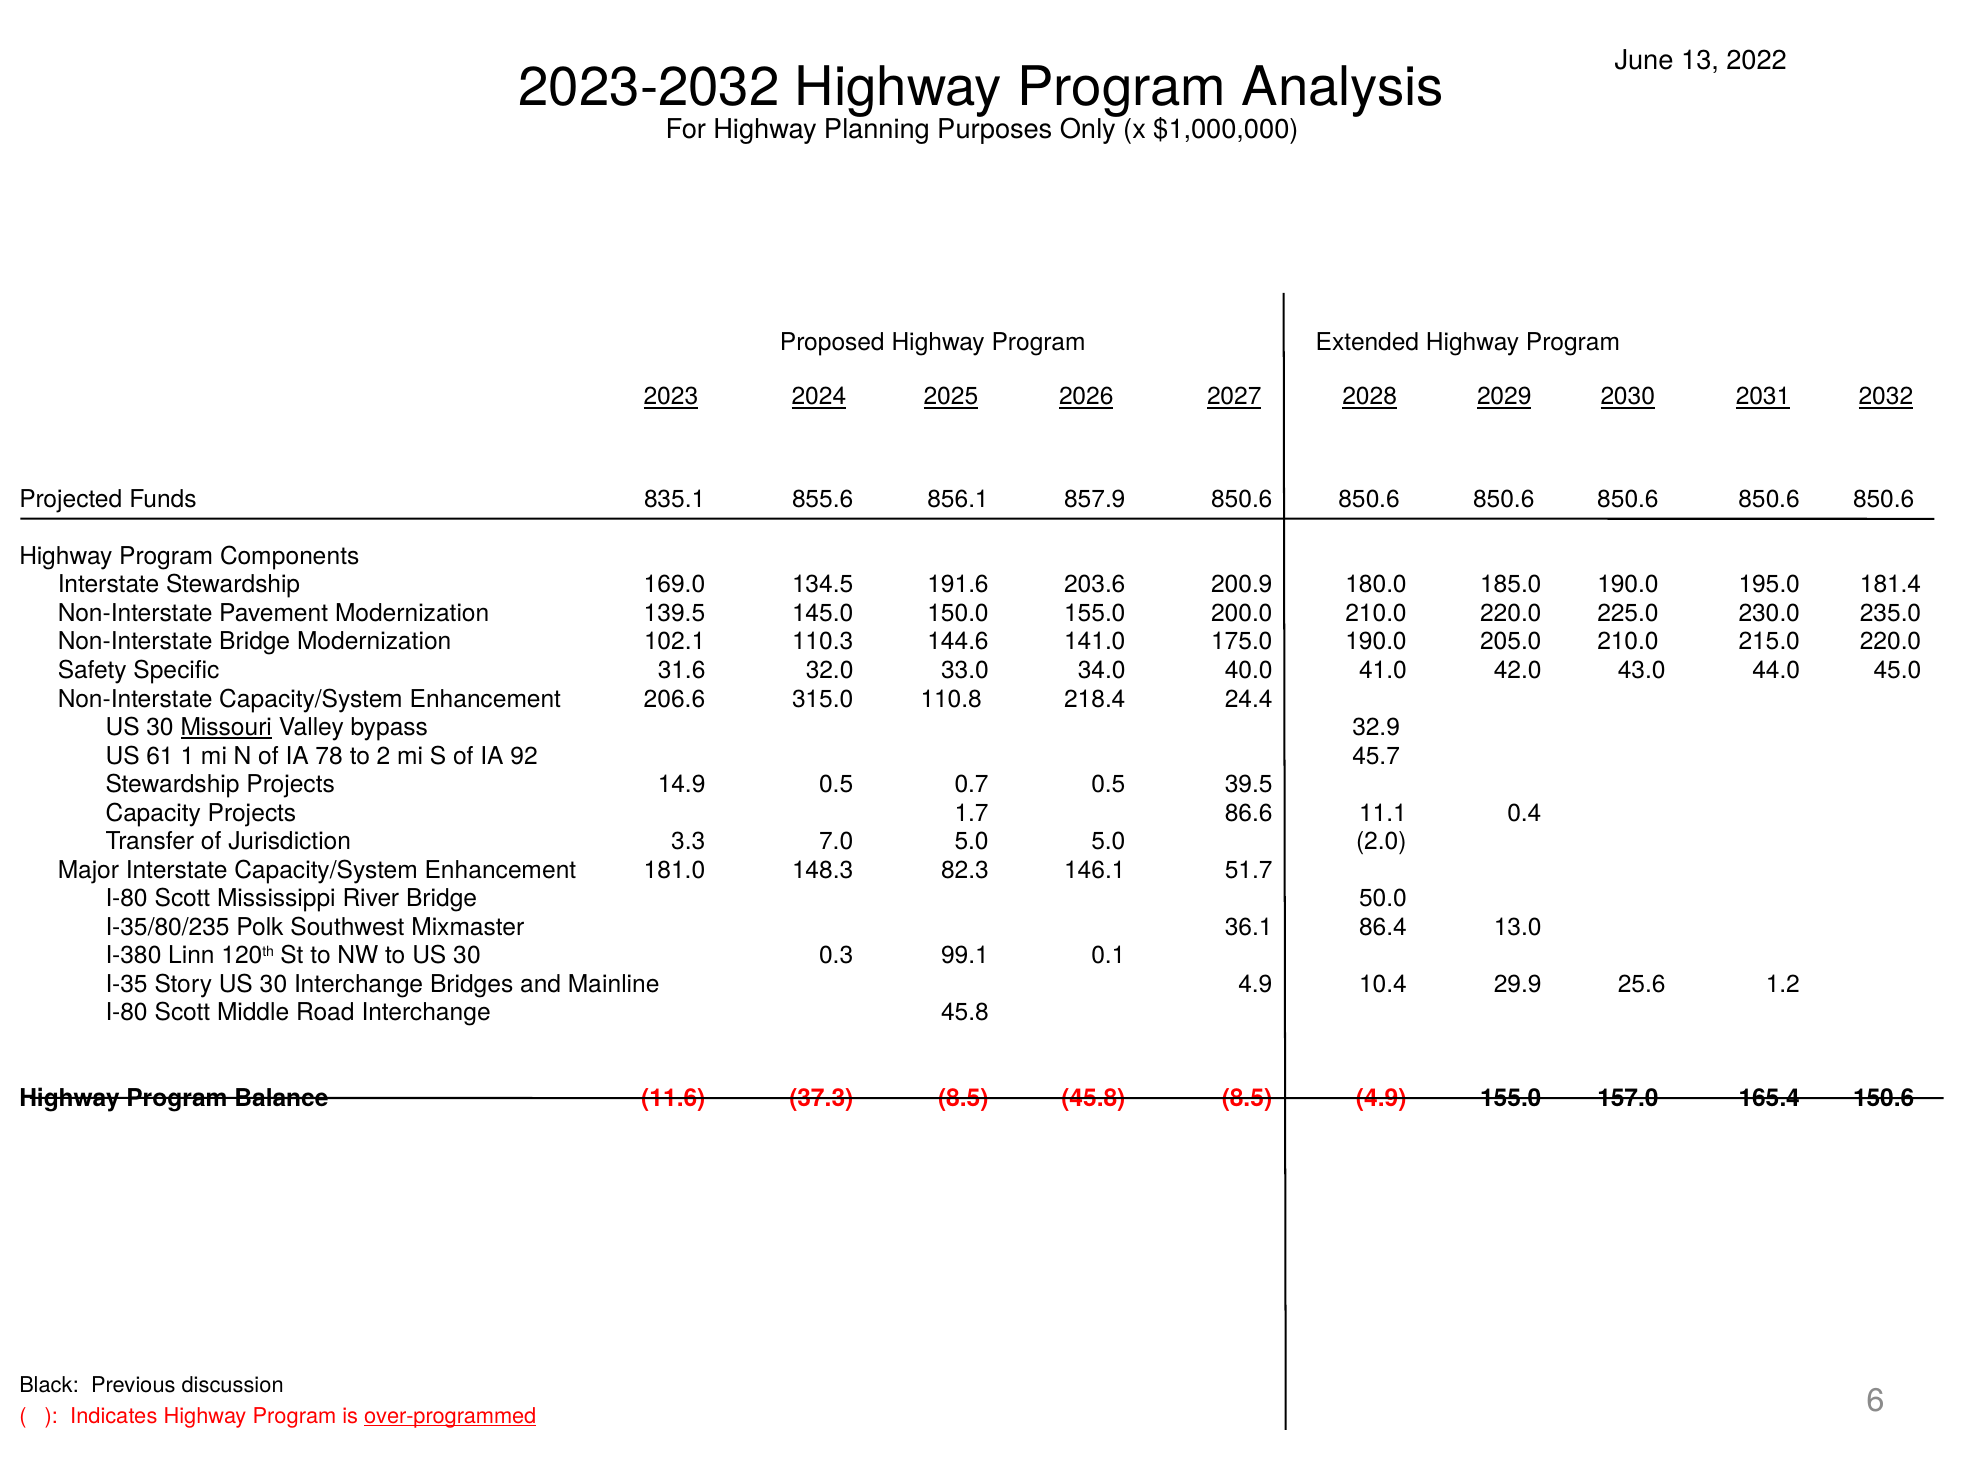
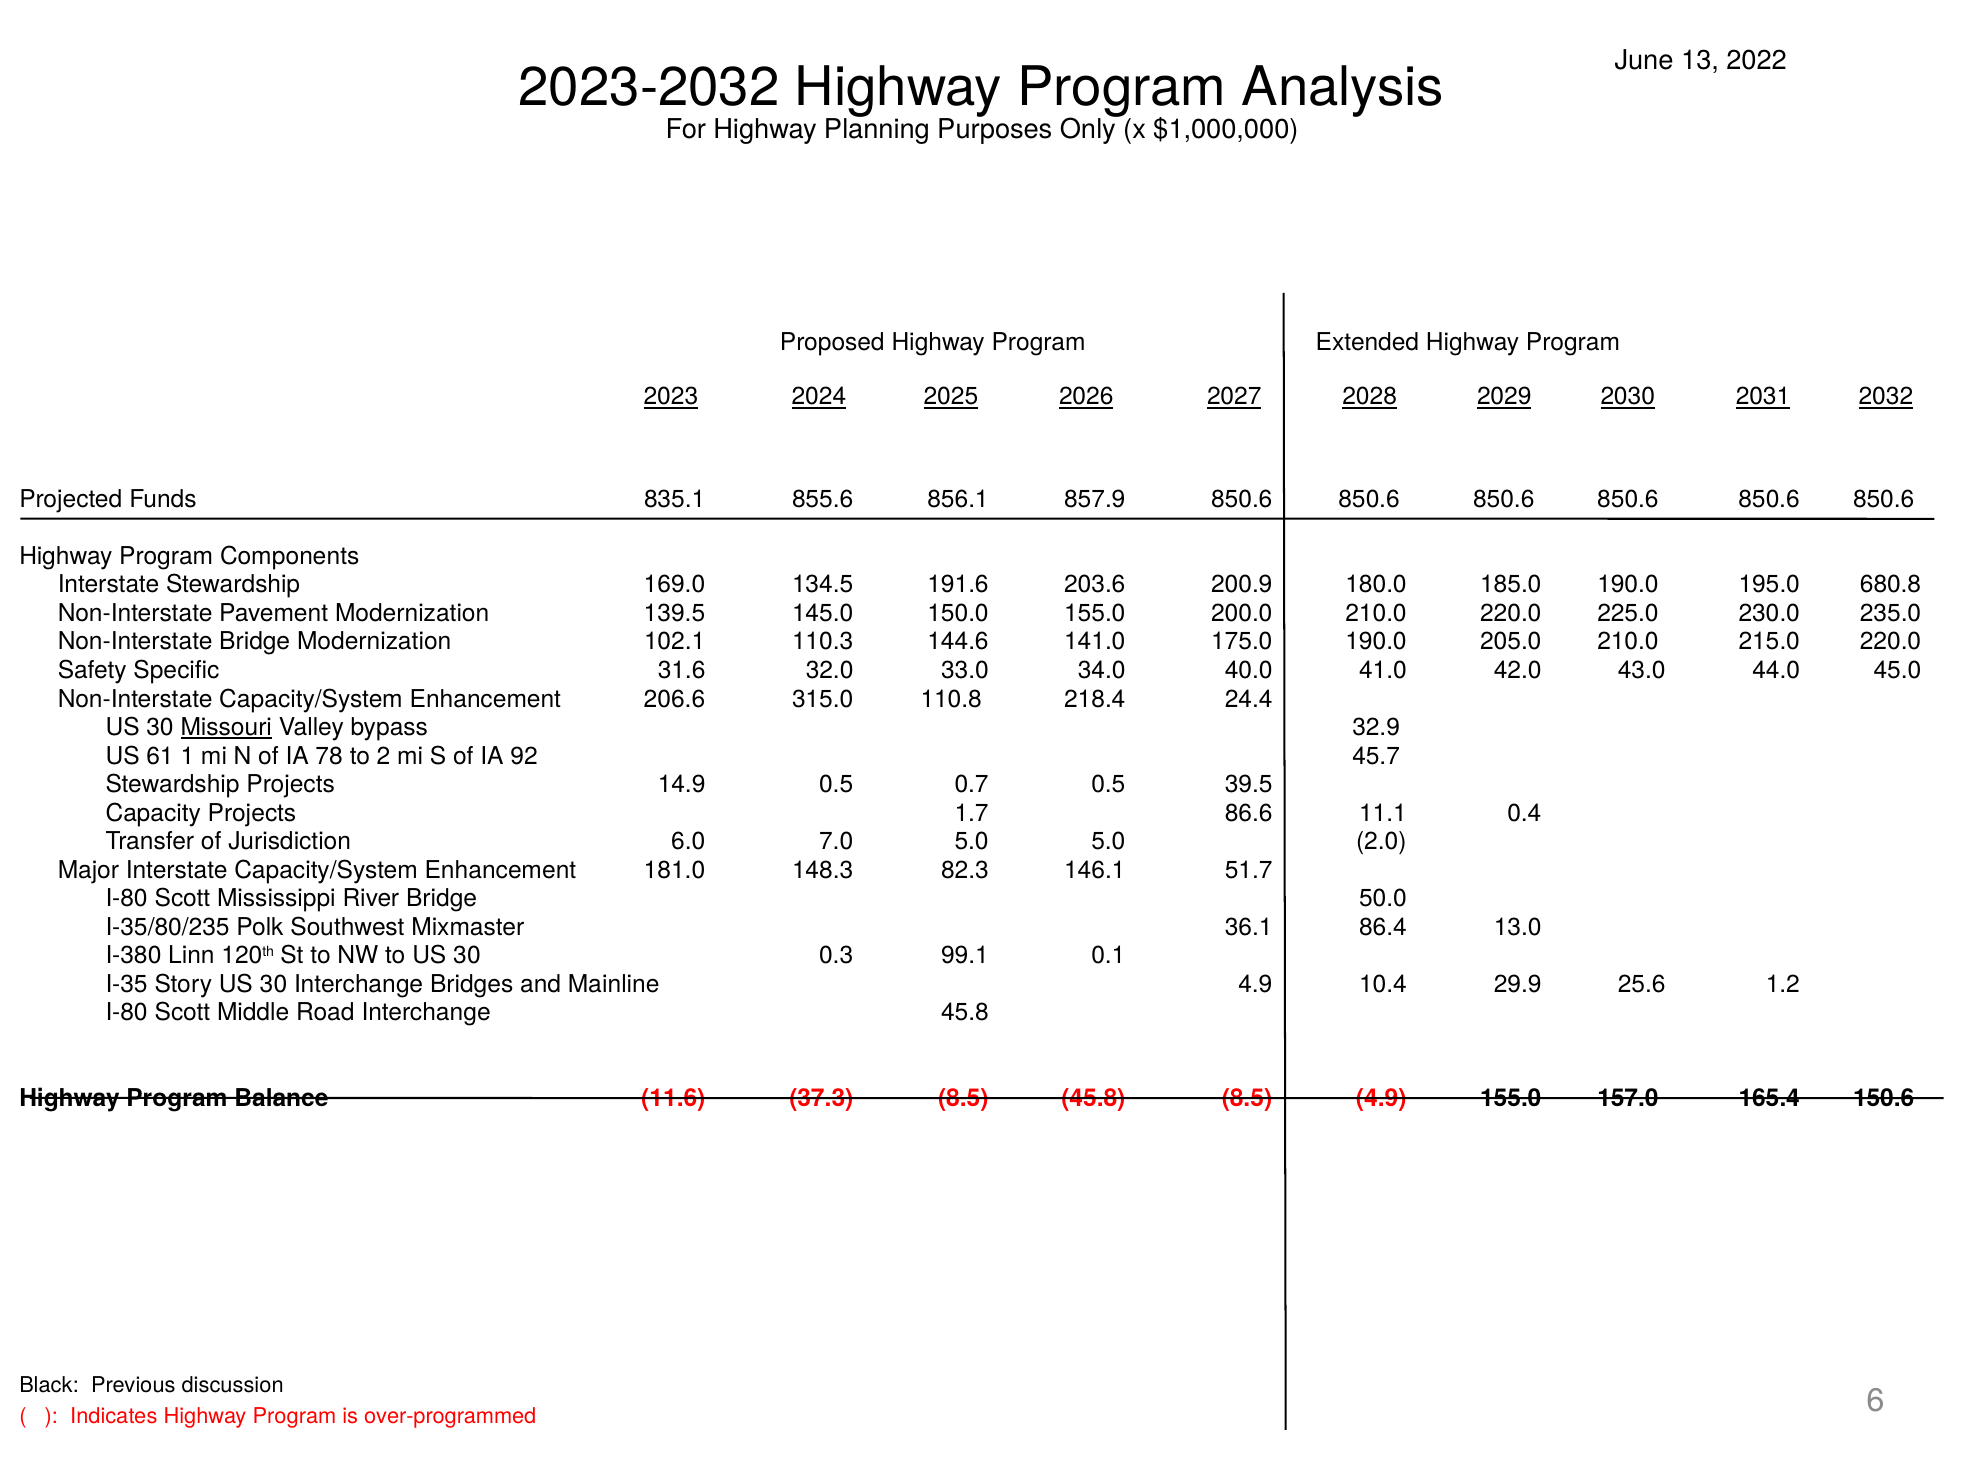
181.4: 181.4 -> 680.8
3.3: 3.3 -> 6.0
over-programmed underline: present -> none
